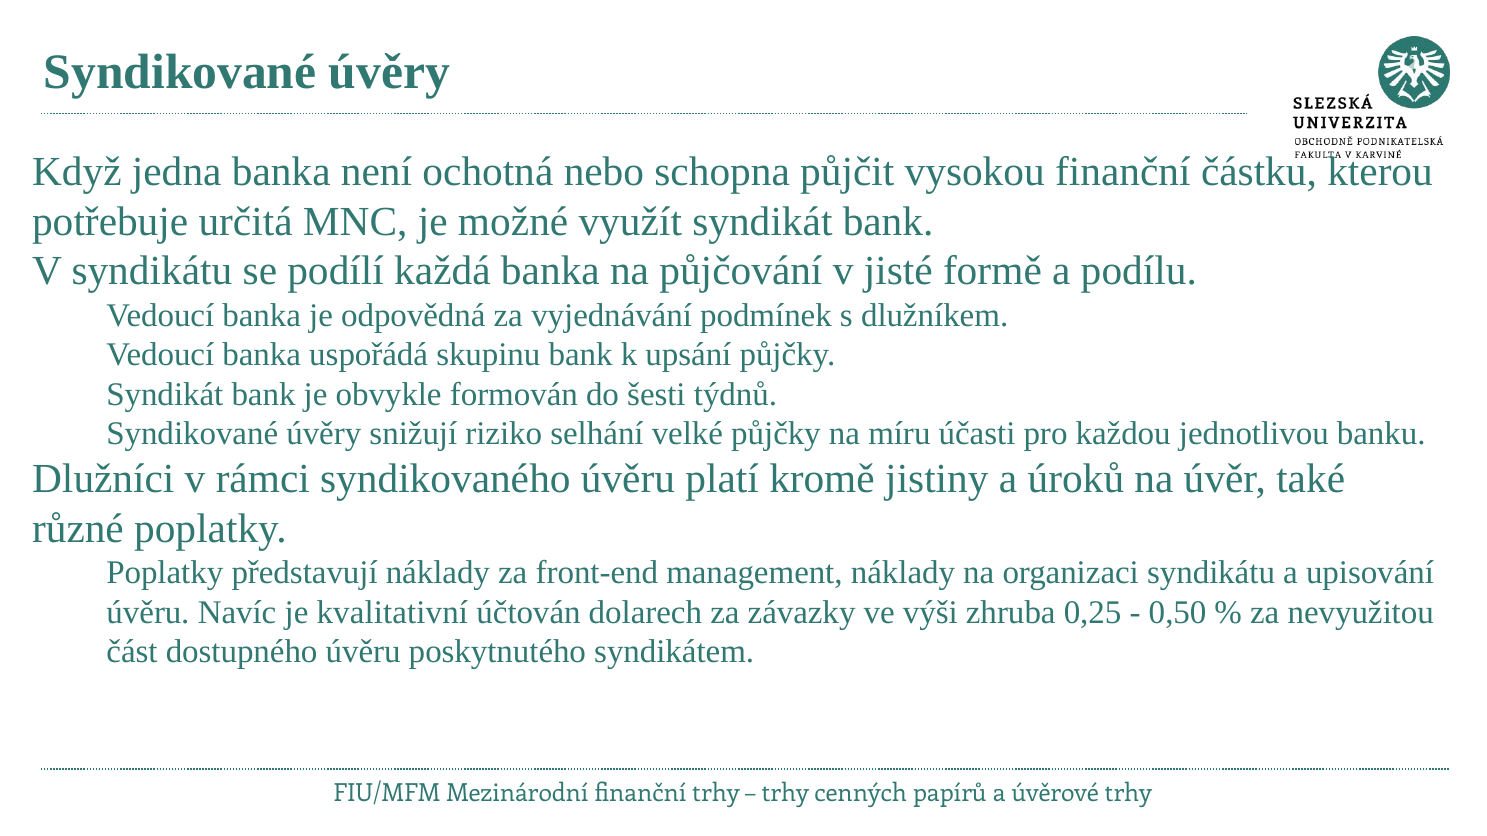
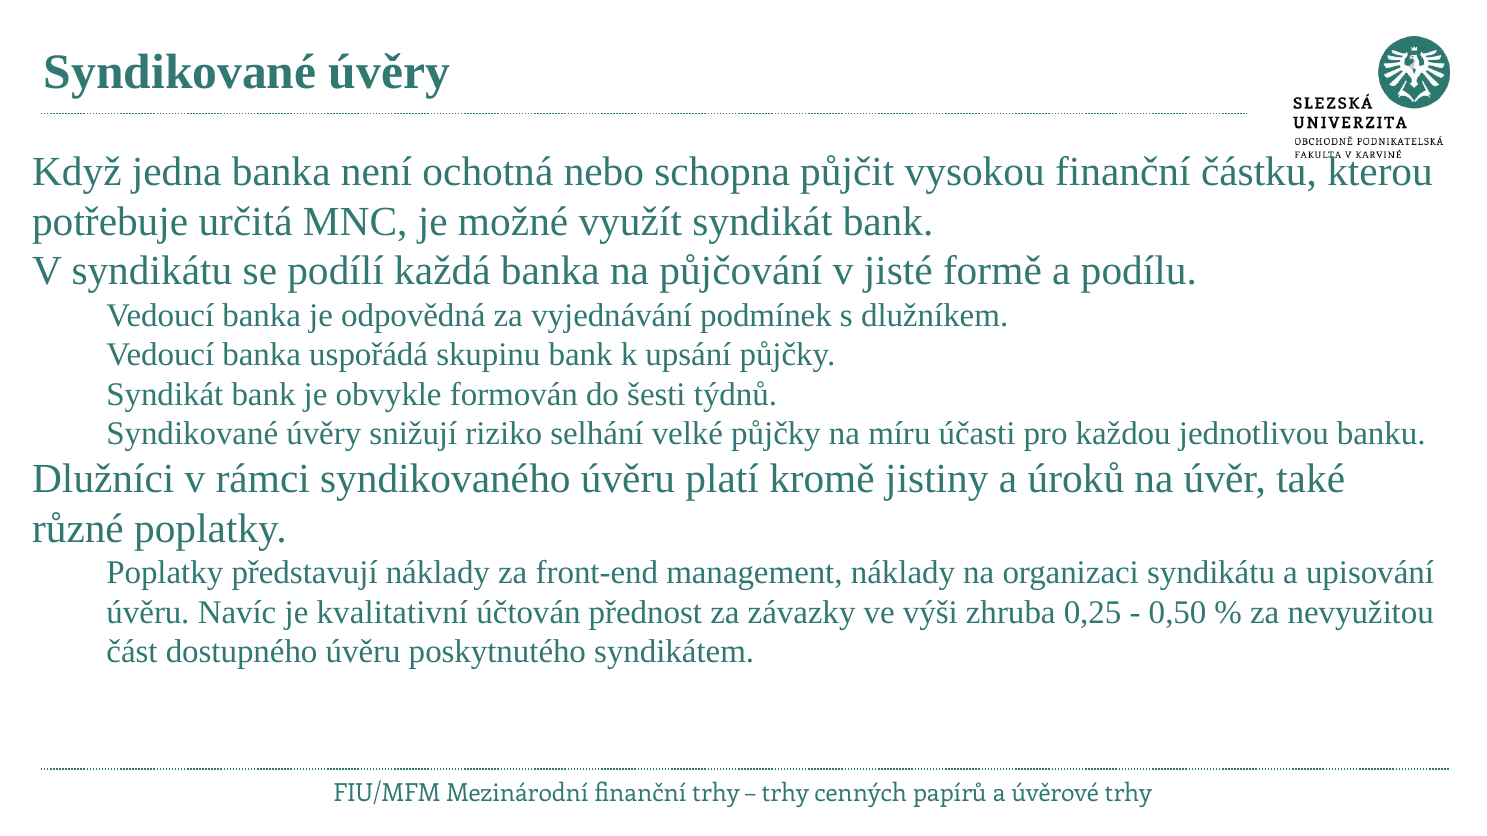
dolarech: dolarech -> přednost
